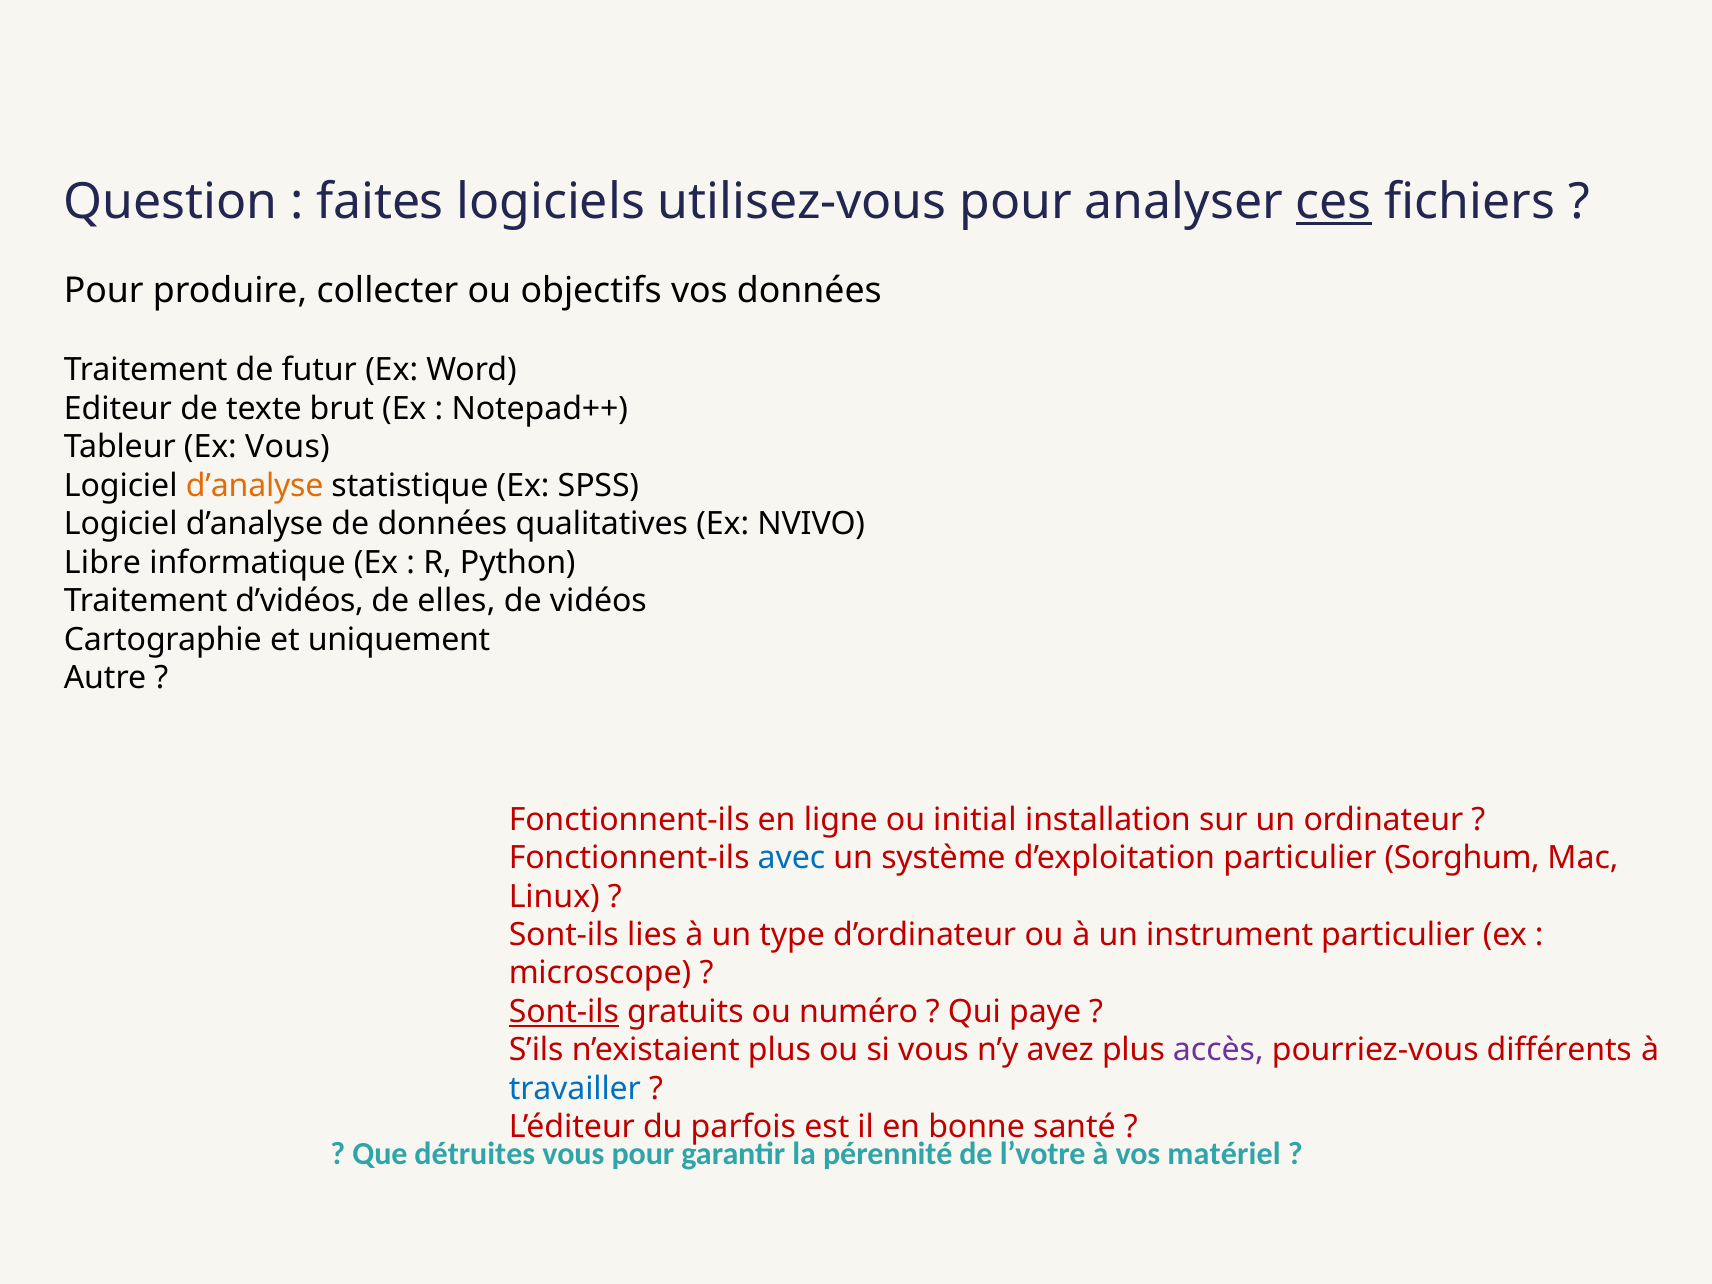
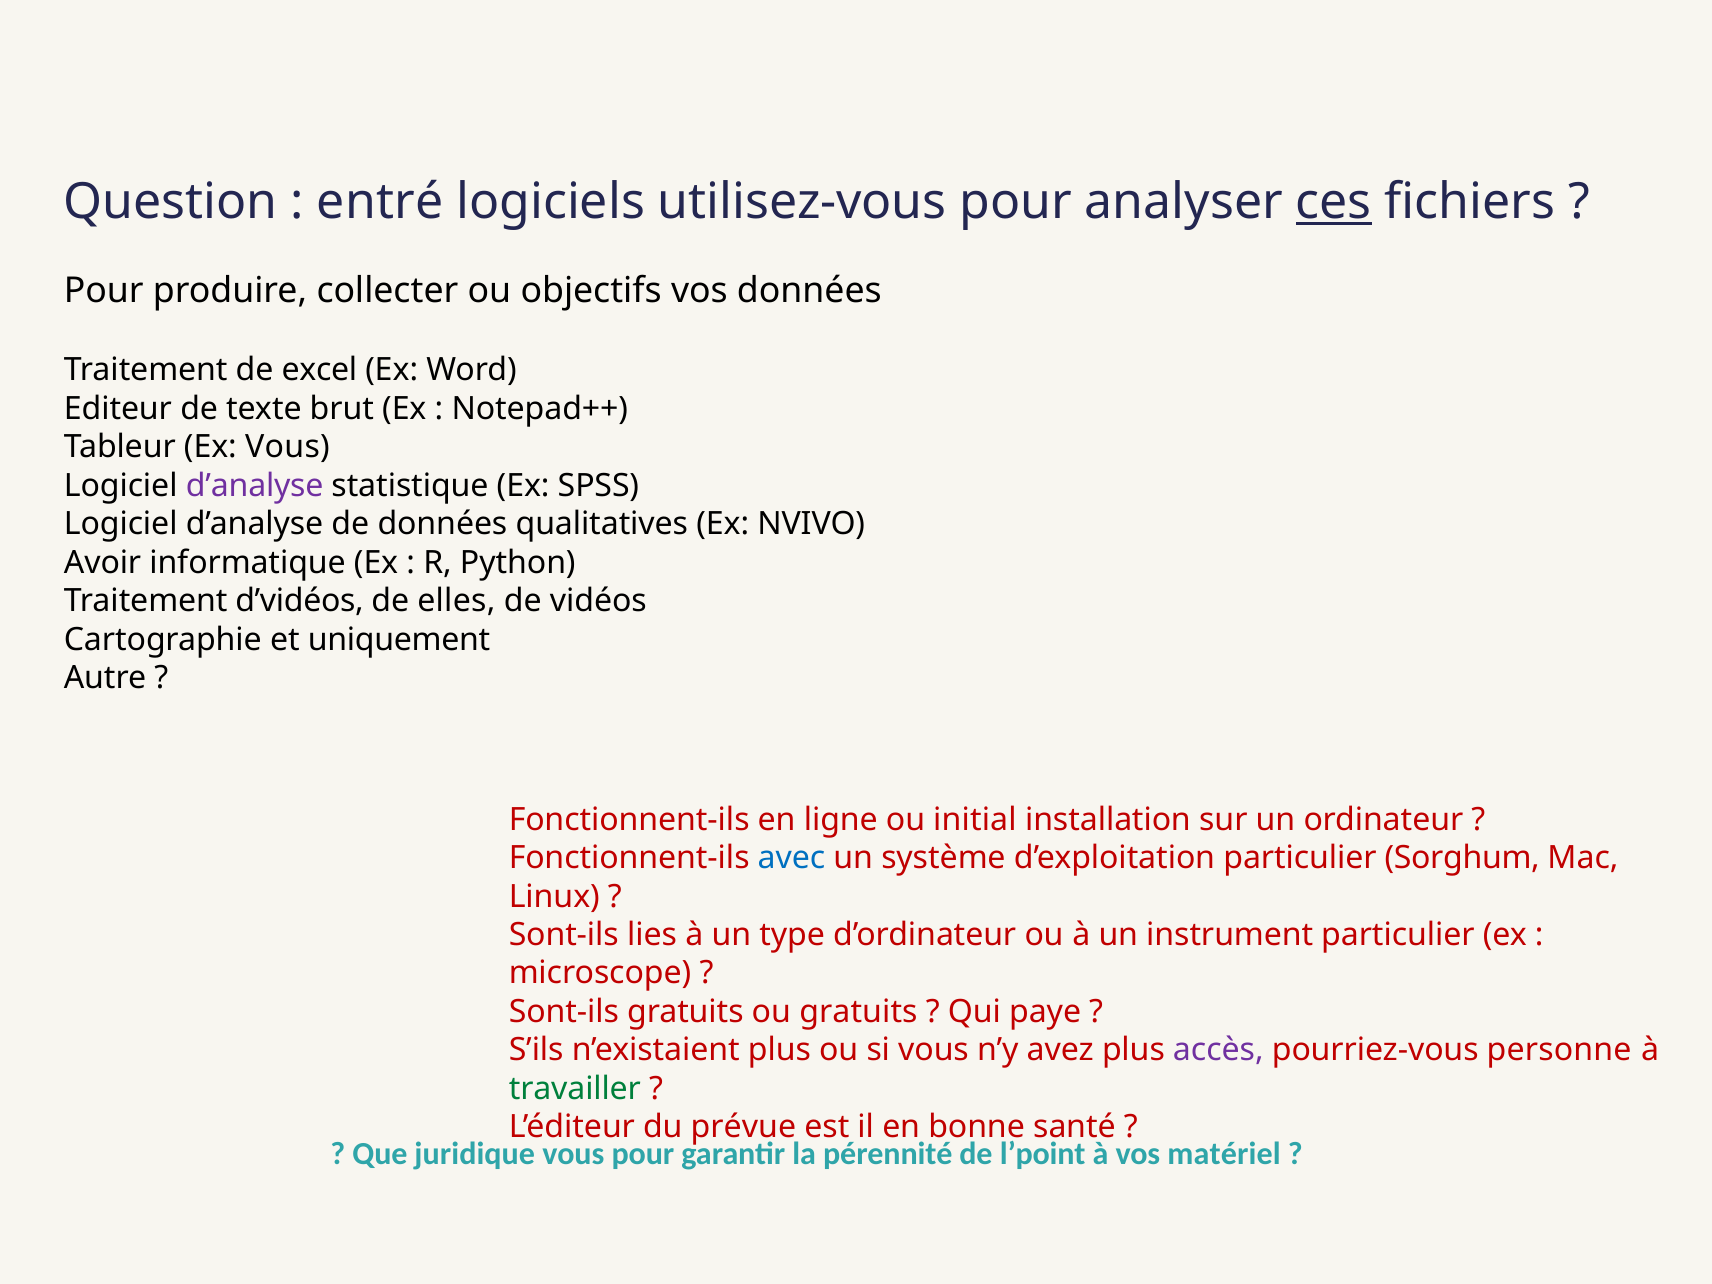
faites: faites -> entré
futur: futur -> excel
d’analyse at (255, 486) colour: orange -> purple
Libre: Libre -> Avoir
Sont-ils at (564, 1012) underline: present -> none
ou numéro: numéro -> gratuits
différents: différents -> personne
travailler colour: blue -> green
parfois: parfois -> prévue
détruites: détruites -> juridique
l’votre: l’votre -> l’point
